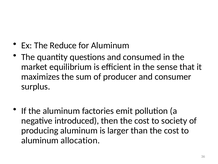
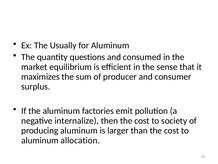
Reduce: Reduce -> Usually
introduced: introduced -> internalize
